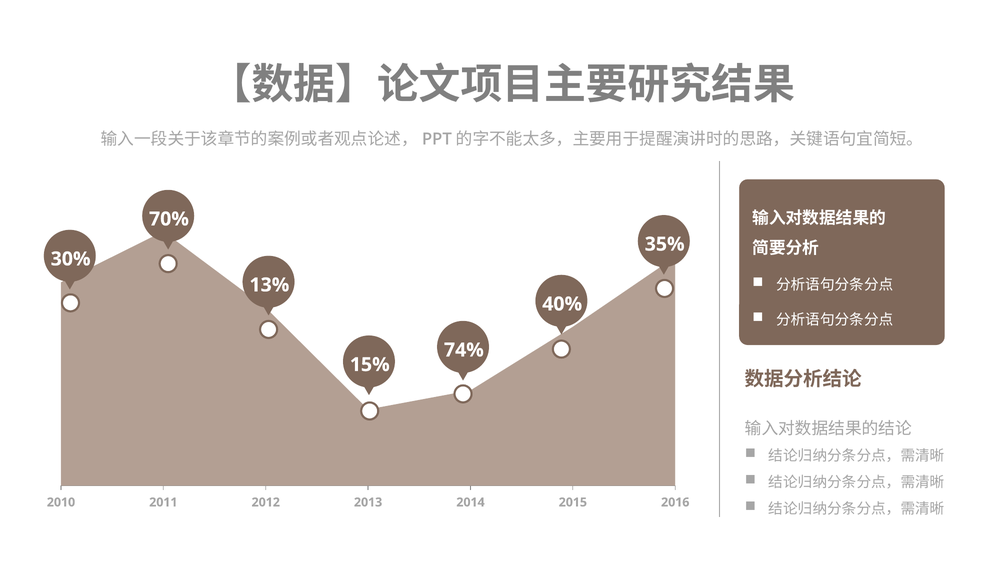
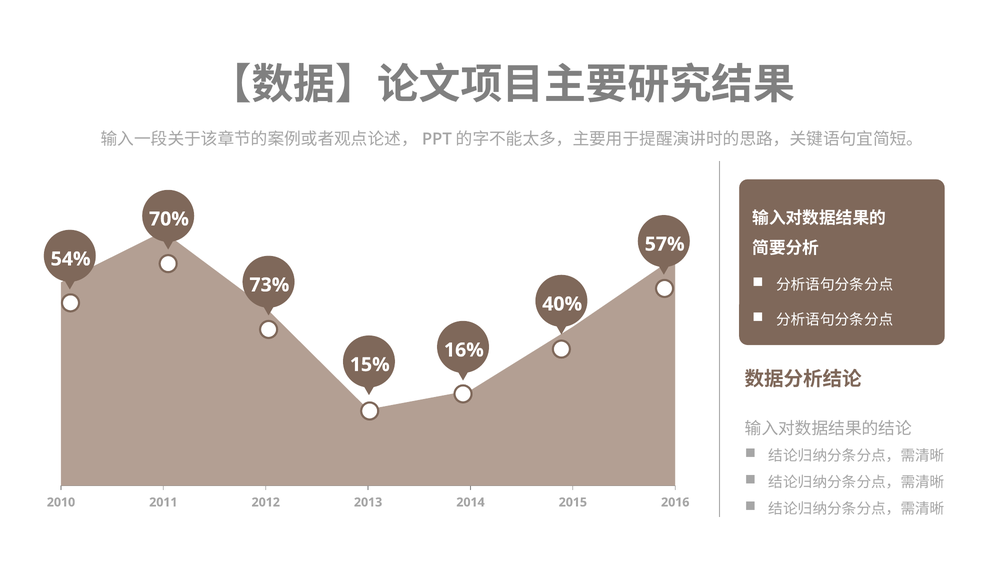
35%: 35% -> 57%
30%: 30% -> 54%
13%: 13% -> 73%
74%: 74% -> 16%
